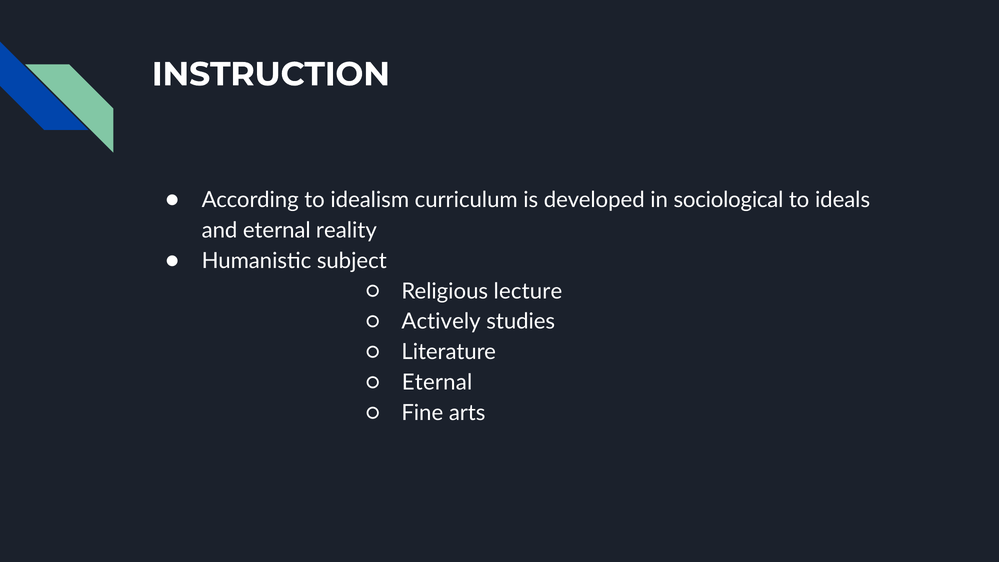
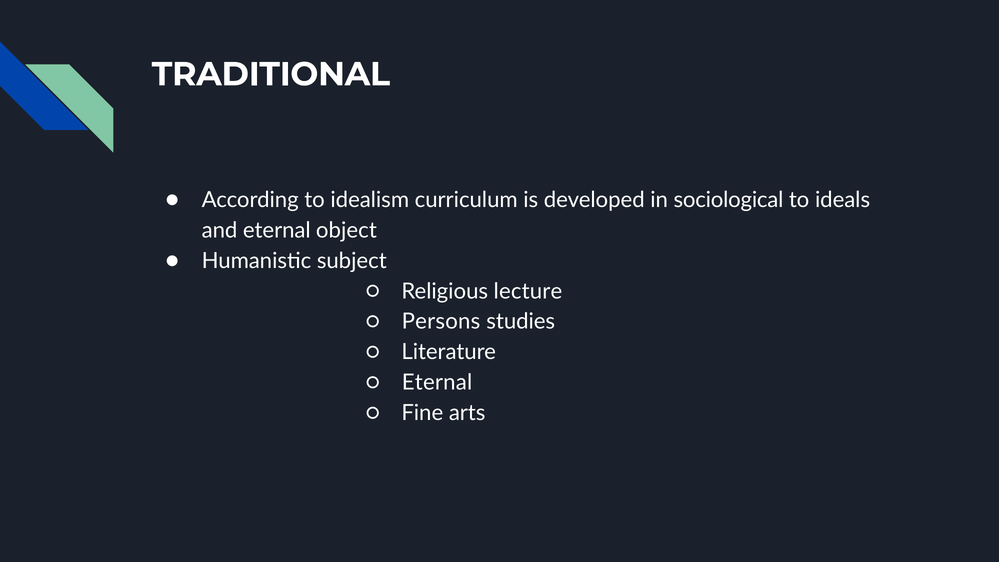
INSTRUCTION: INSTRUCTION -> TRADITIONAL
reality: reality -> object
Actively: Actively -> Persons
